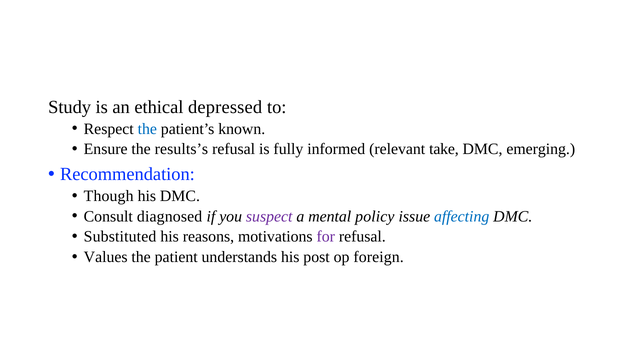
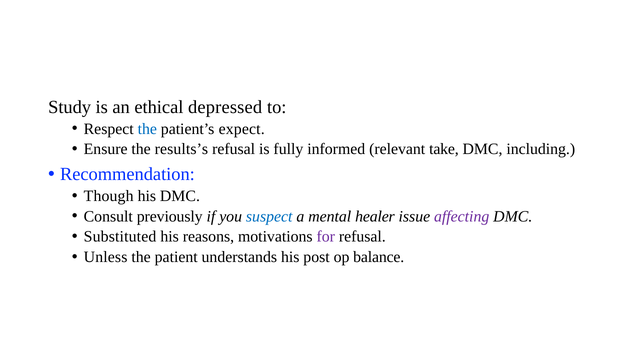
known: known -> expect
emerging: emerging -> including
diagnosed: diagnosed -> previously
suspect colour: purple -> blue
policy: policy -> healer
affecting colour: blue -> purple
Values: Values -> Unless
foreign: foreign -> balance
